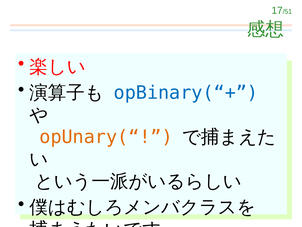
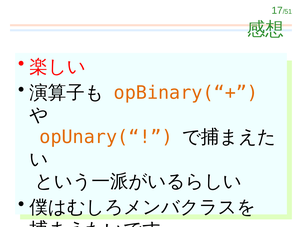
opBinary(“+ colour: blue -> orange
